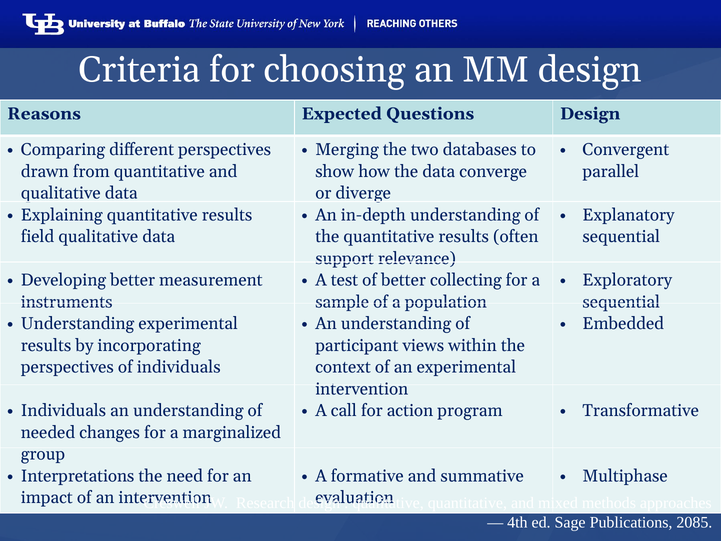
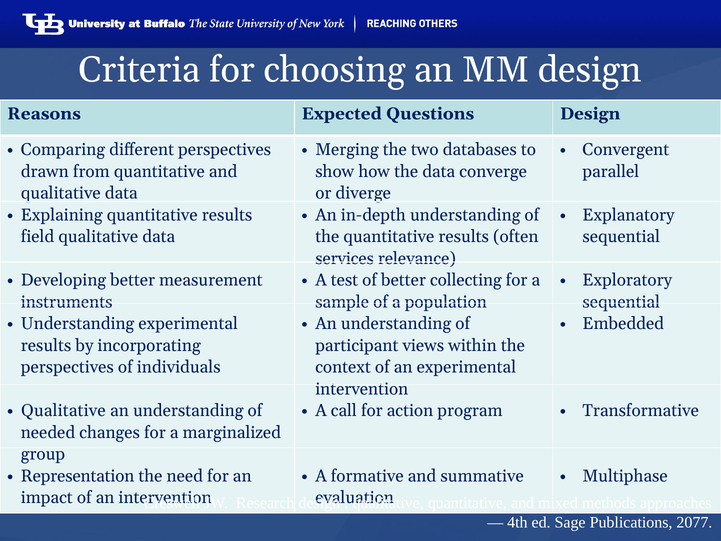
support: support -> services
Individuals at (63, 411): Individuals -> Qualitative
Interpretations: Interpretations -> Representation
2085: 2085 -> 2077
